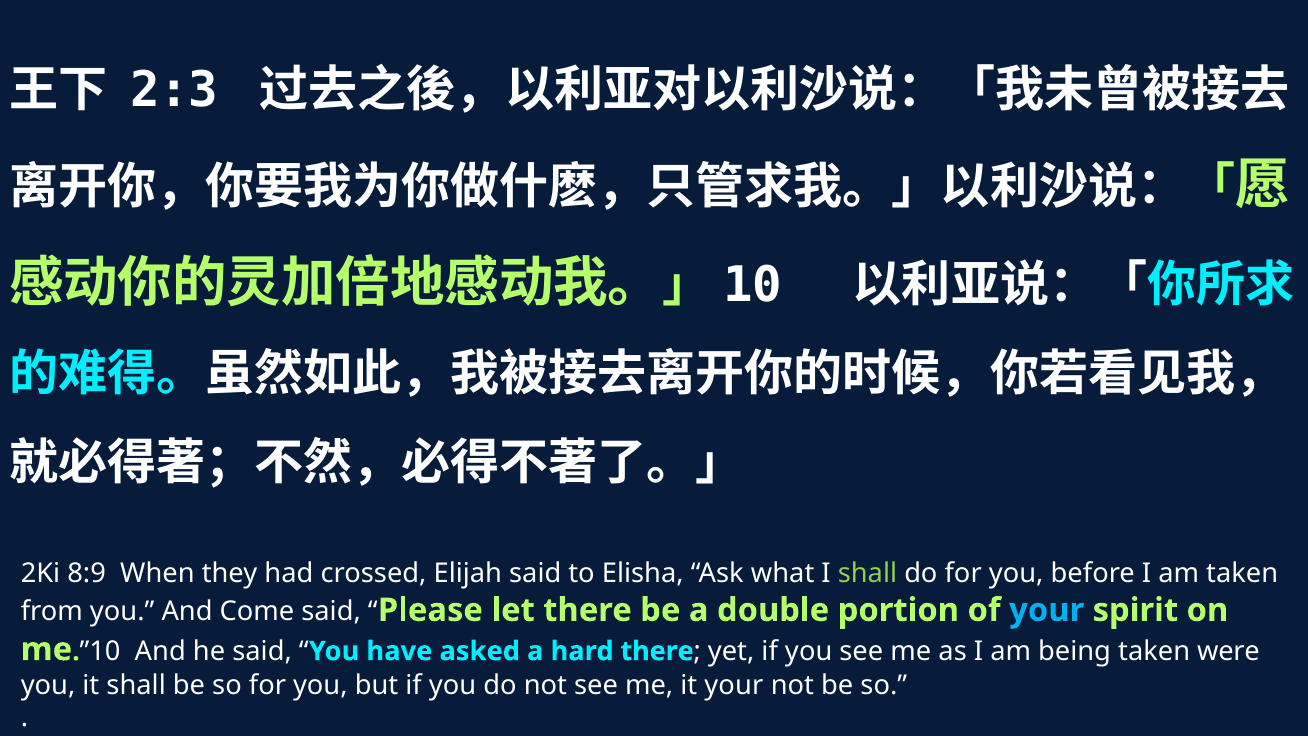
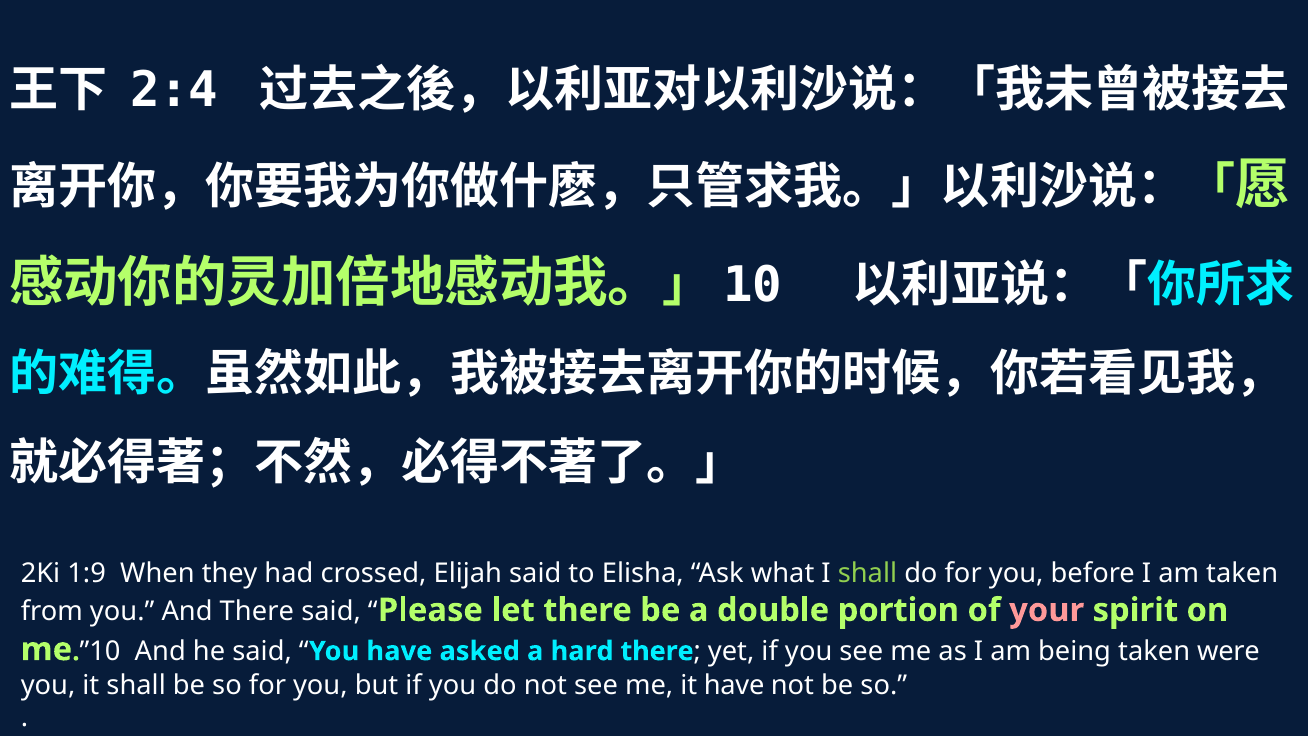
2:3: 2:3 -> 2:4
8:9: 8:9 -> 1:9
And Come: Come -> There
your at (1047, 610) colour: light blue -> pink
it your: your -> have
